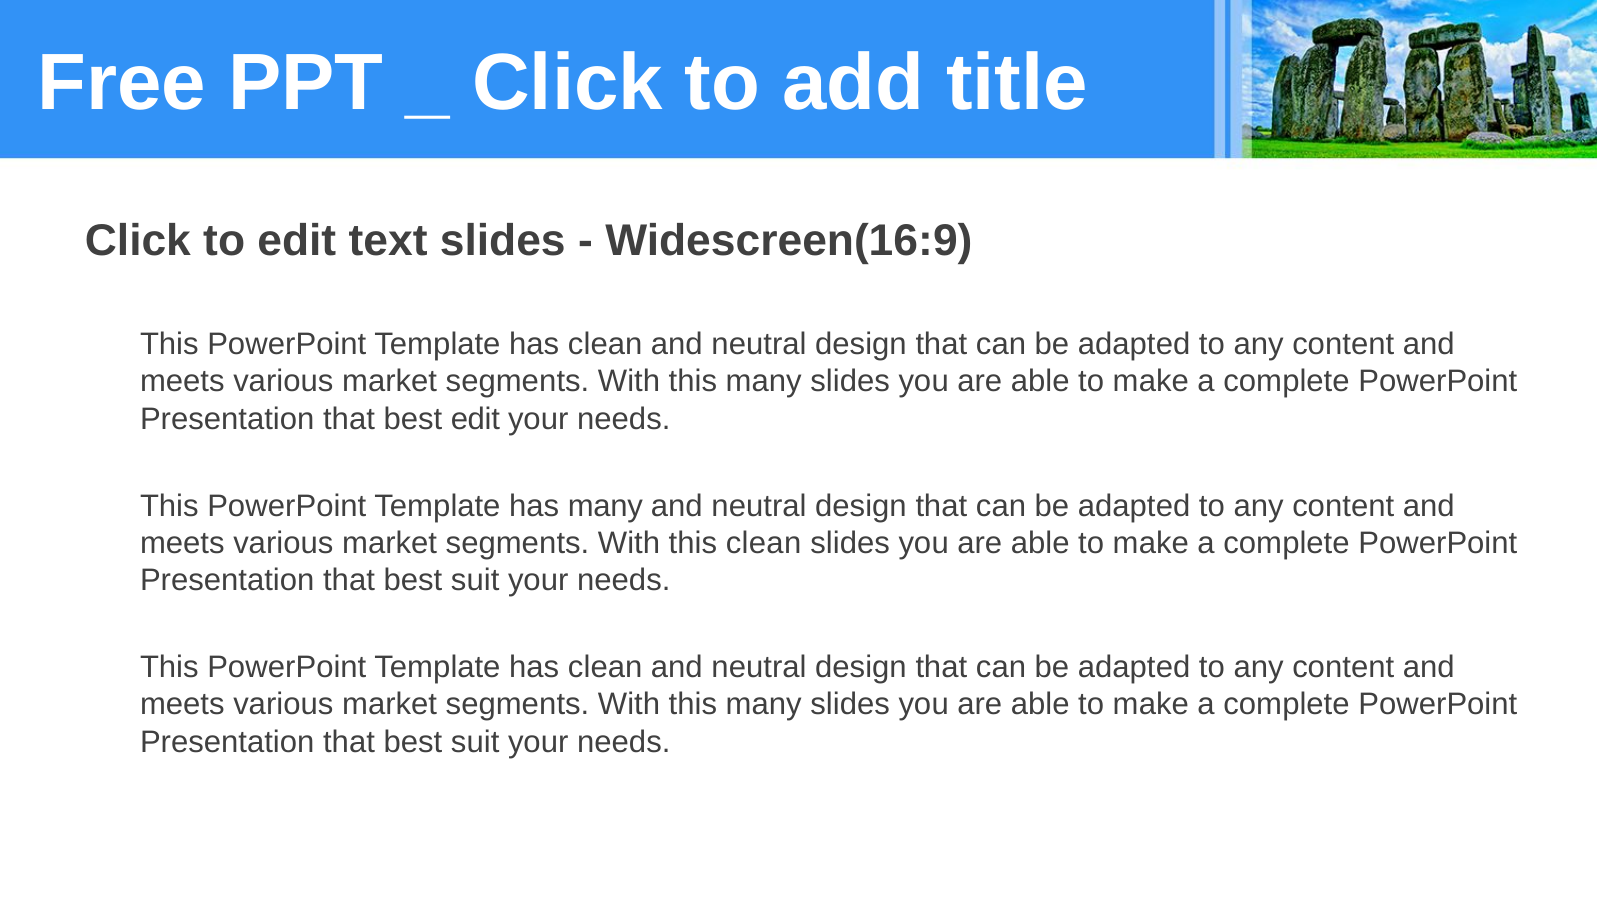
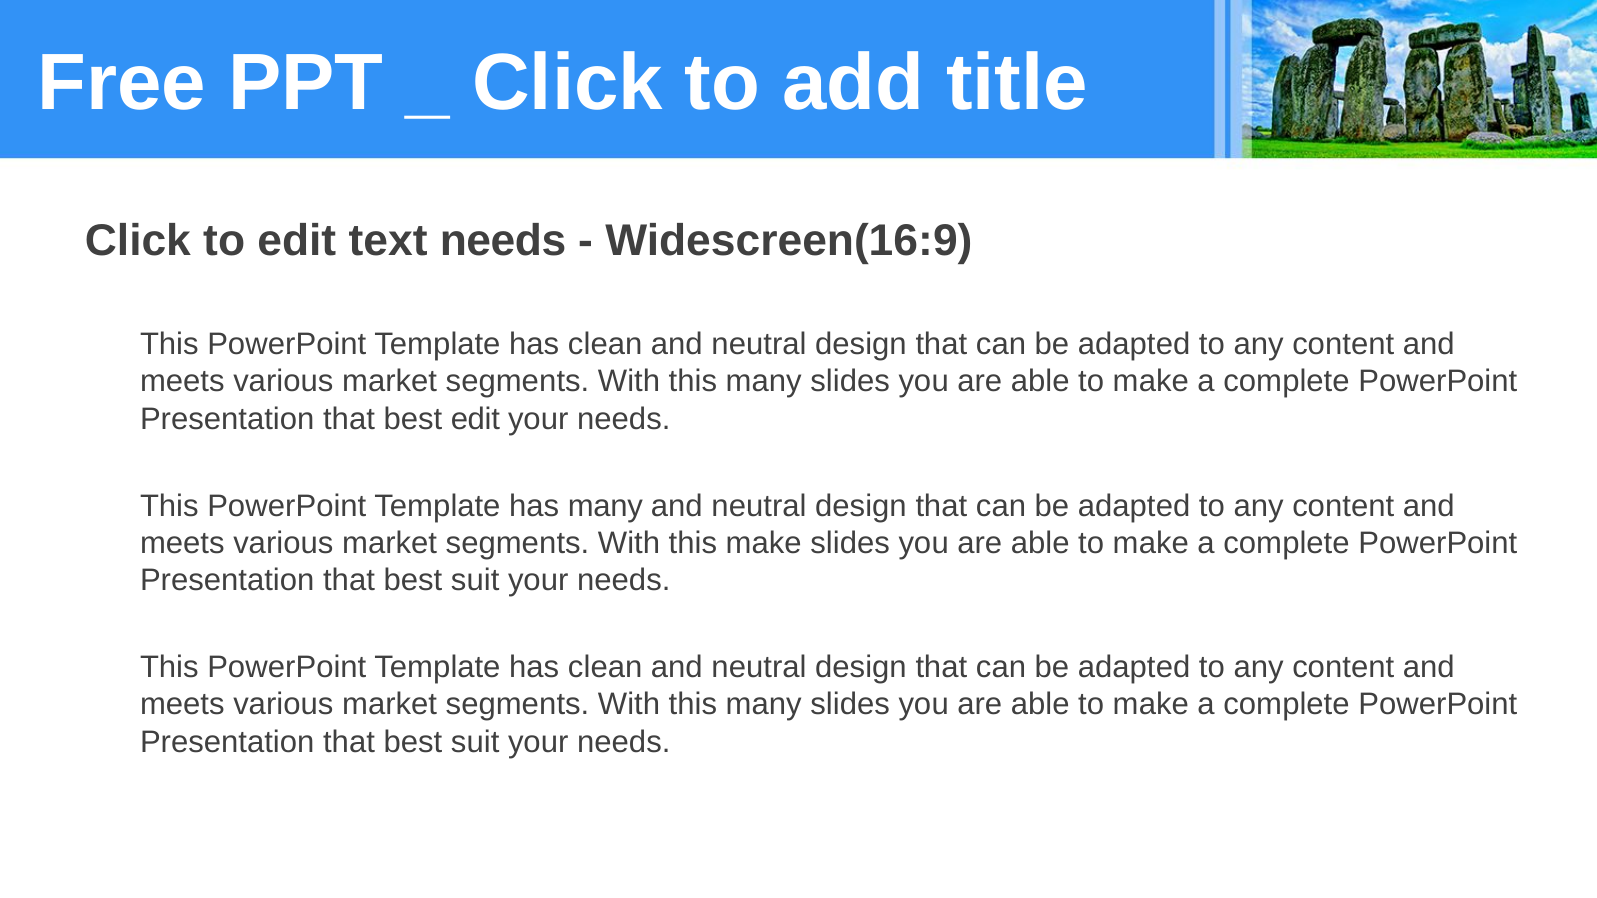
text slides: slides -> needs
this clean: clean -> make
